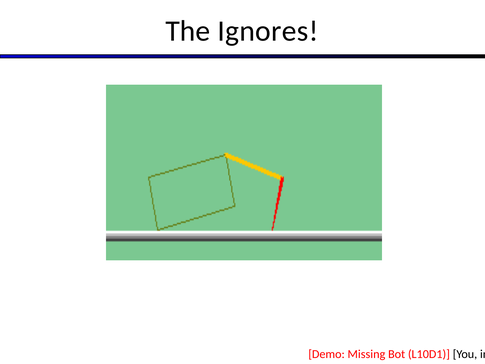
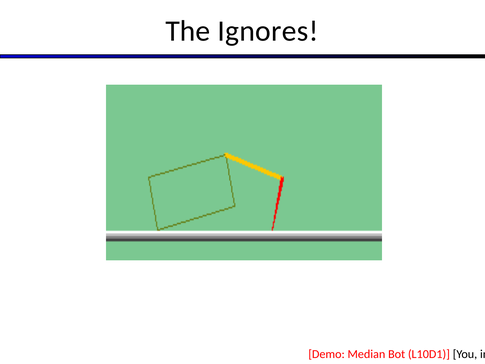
Missing: Missing -> Median
